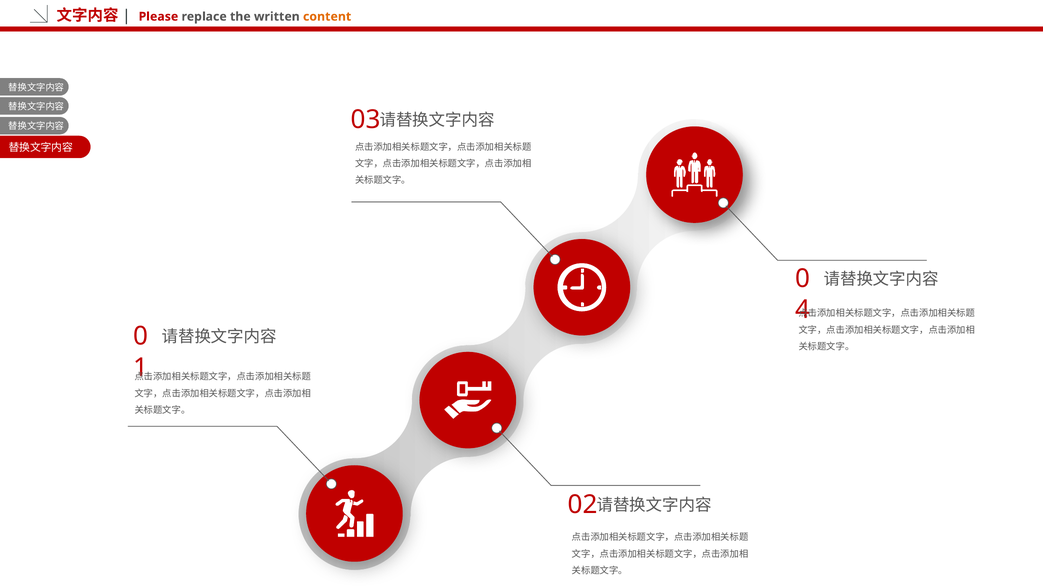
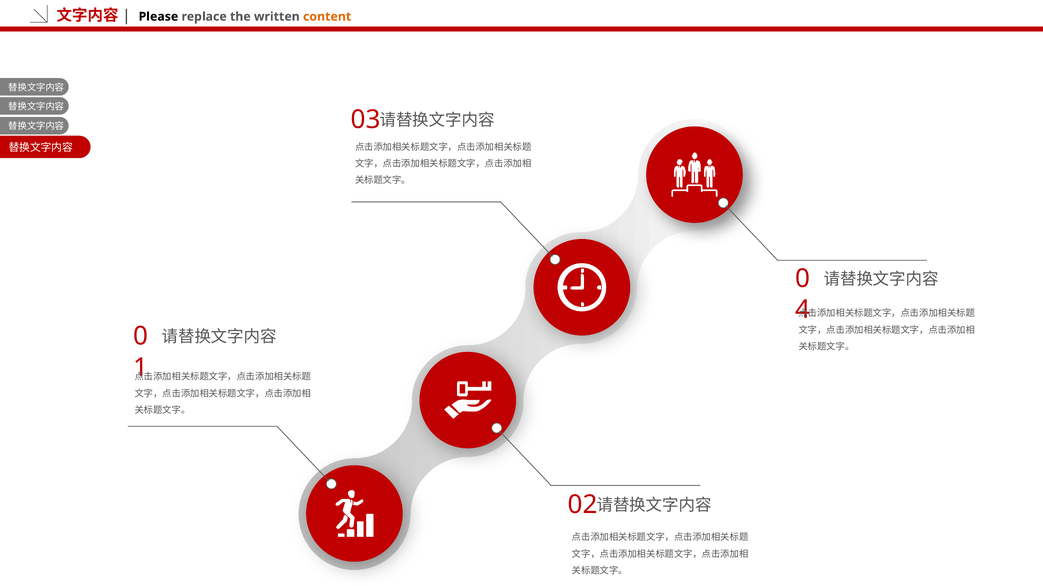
Please colour: red -> black
